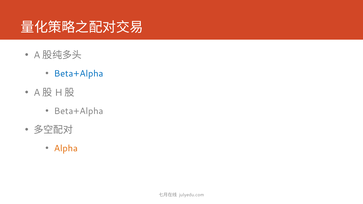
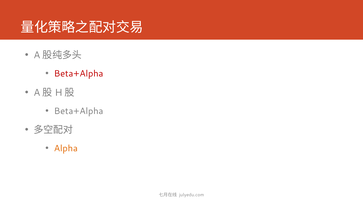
Beta+Alpha at (79, 74) colour: blue -> red
